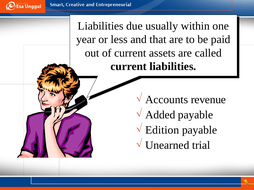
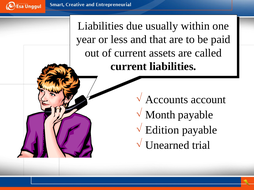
revenue: revenue -> account
Added: Added -> Month
